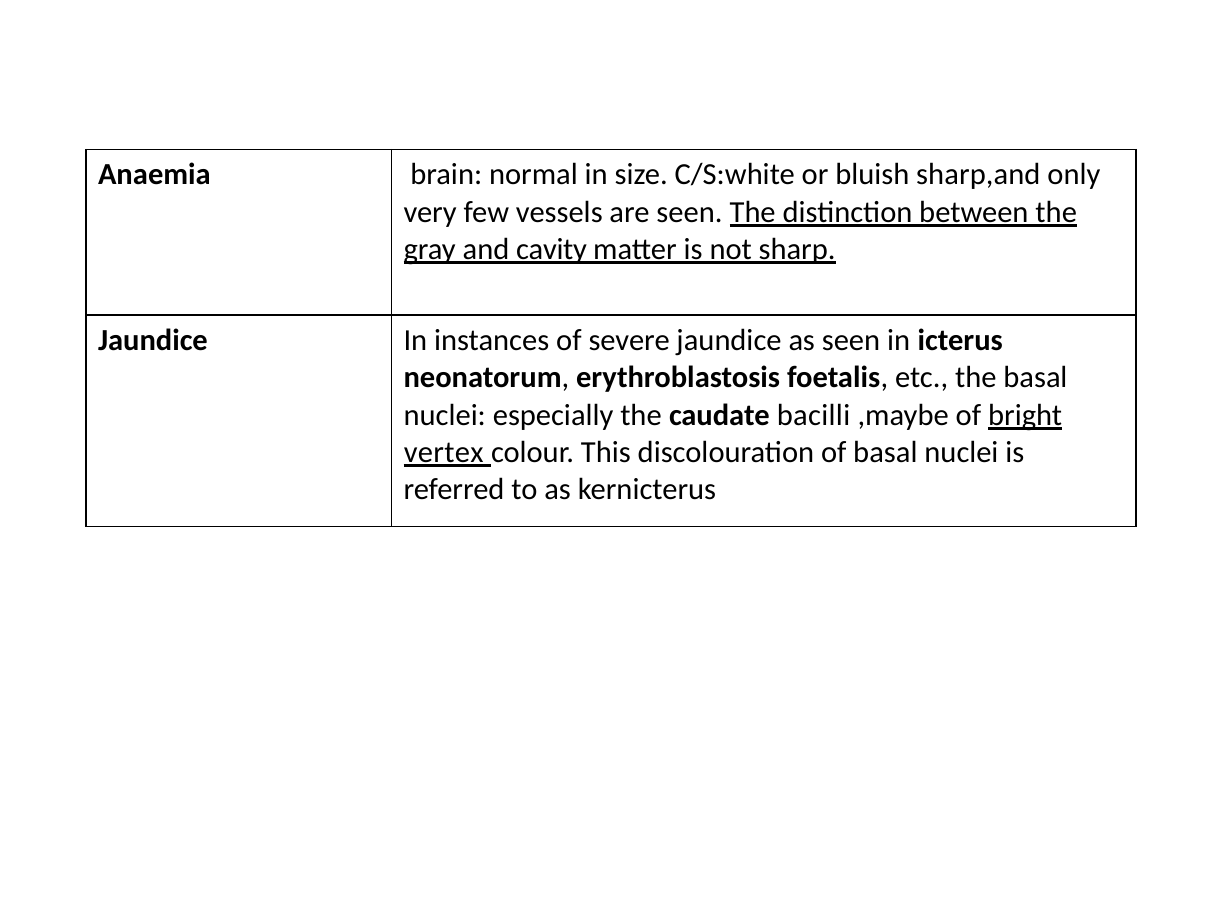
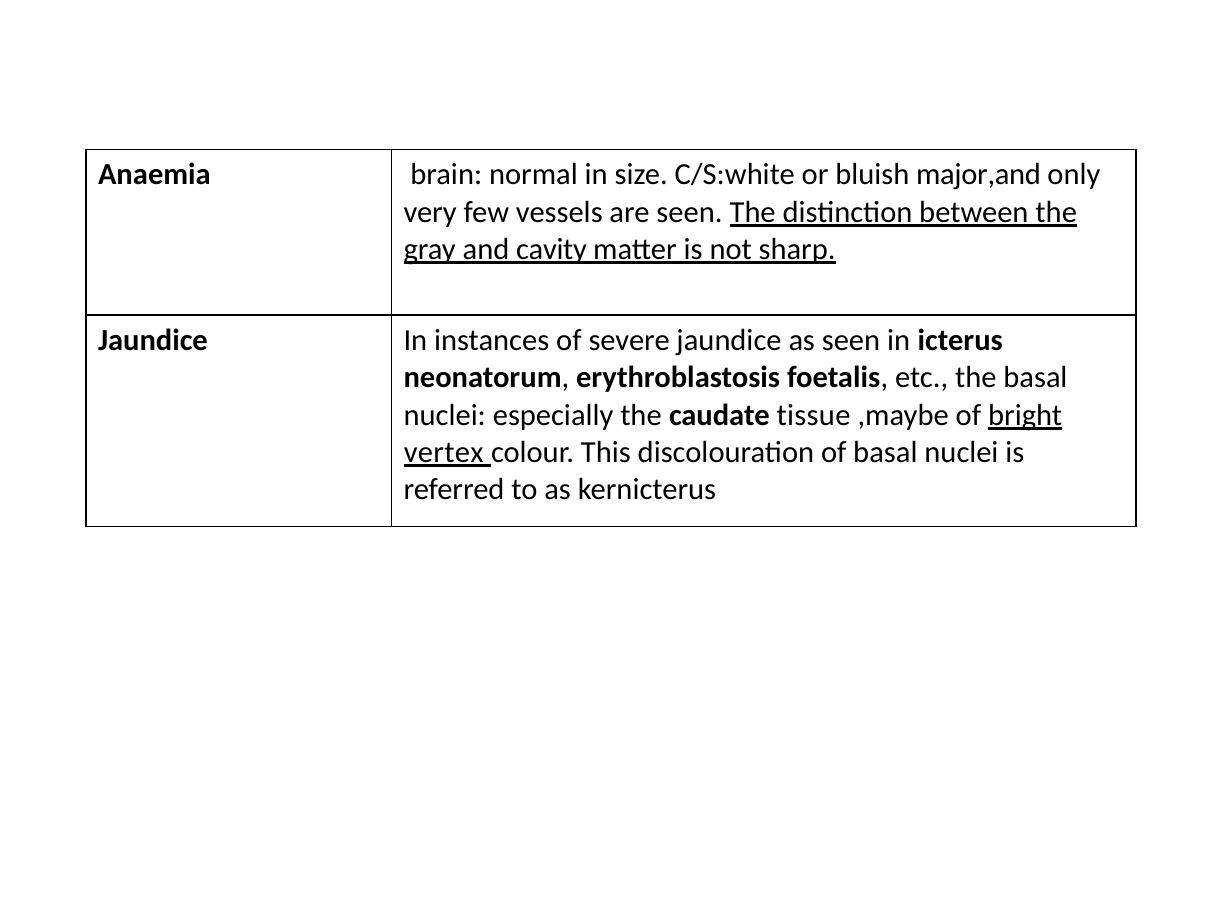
sharp,and: sharp,and -> major,and
bacilli: bacilli -> tissue
